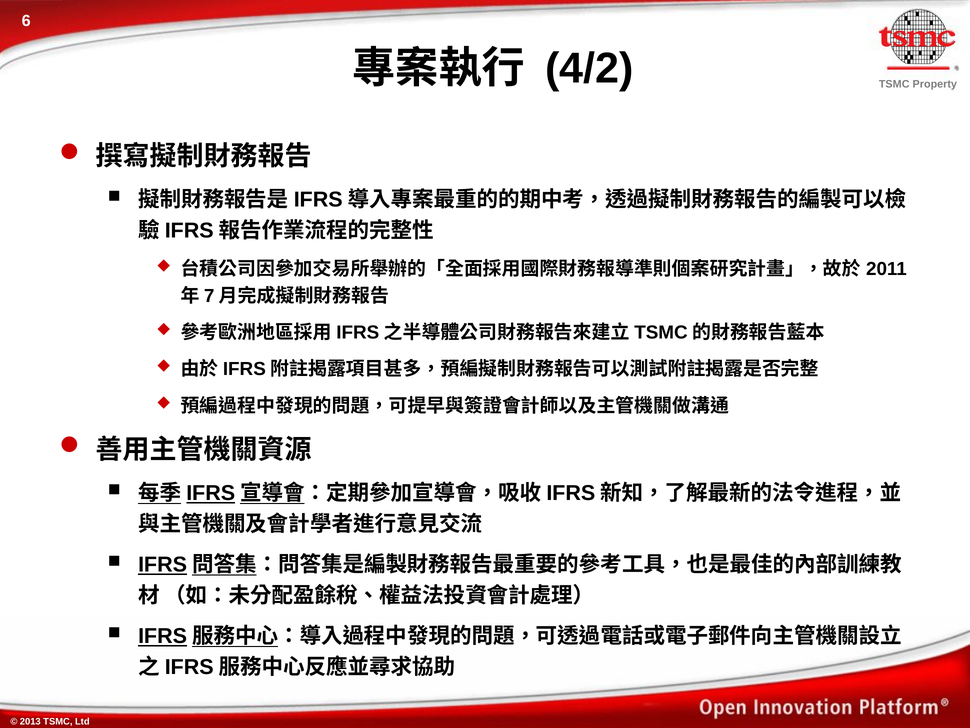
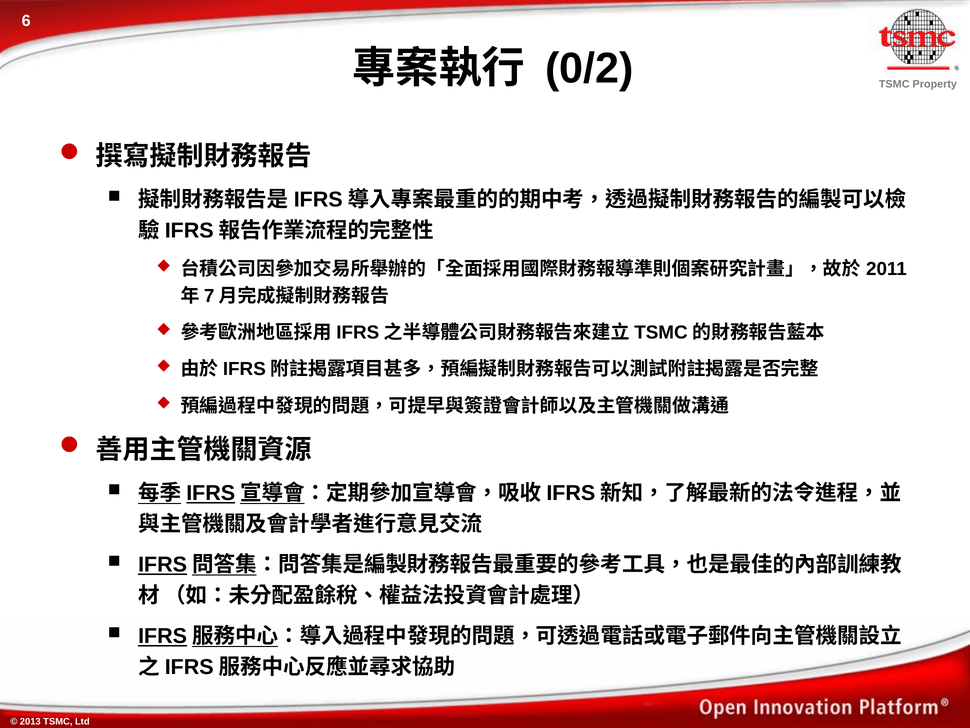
4/2: 4/2 -> 0/2
